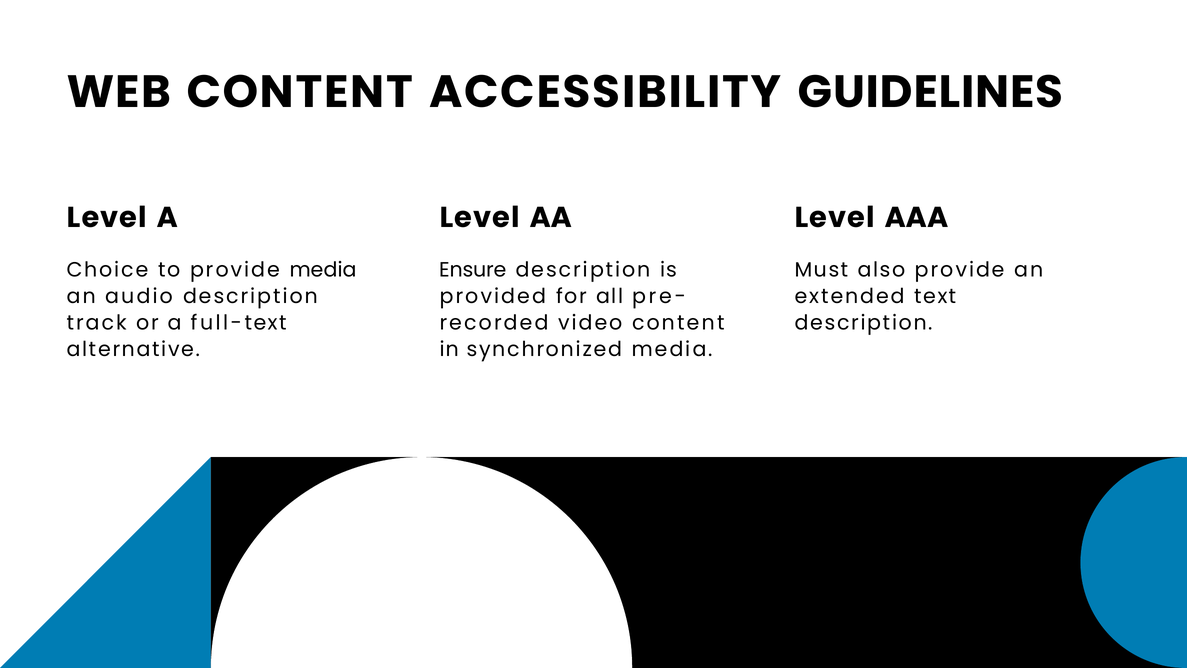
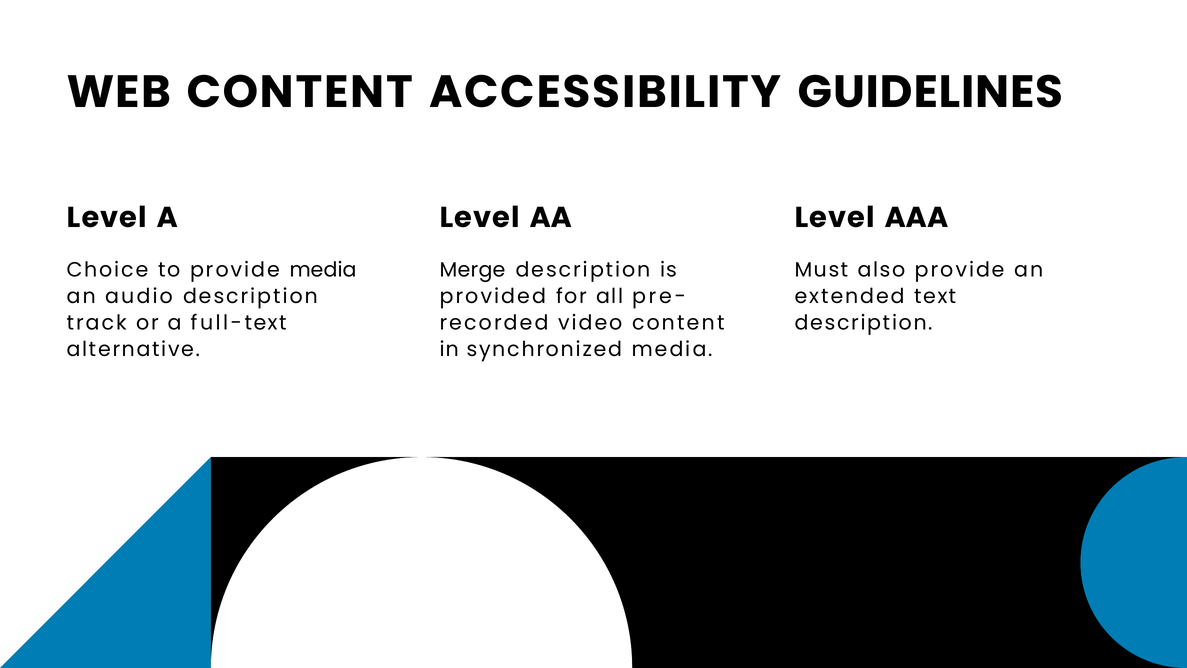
Ensure: Ensure -> Merge
